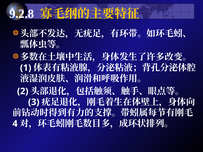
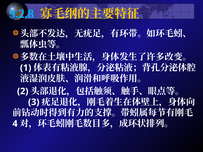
9.2.8 colour: white -> light blue
